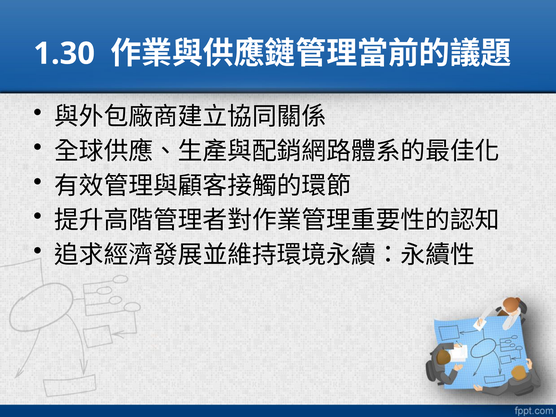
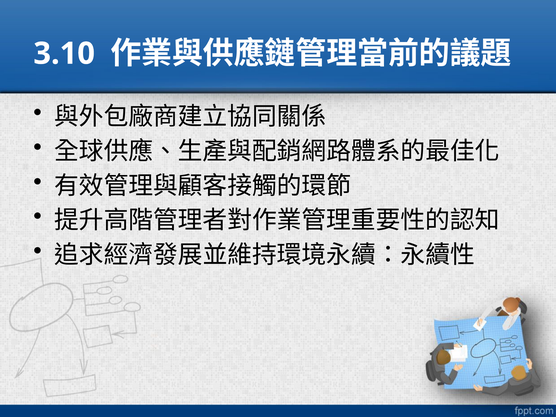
1.30: 1.30 -> 3.10
